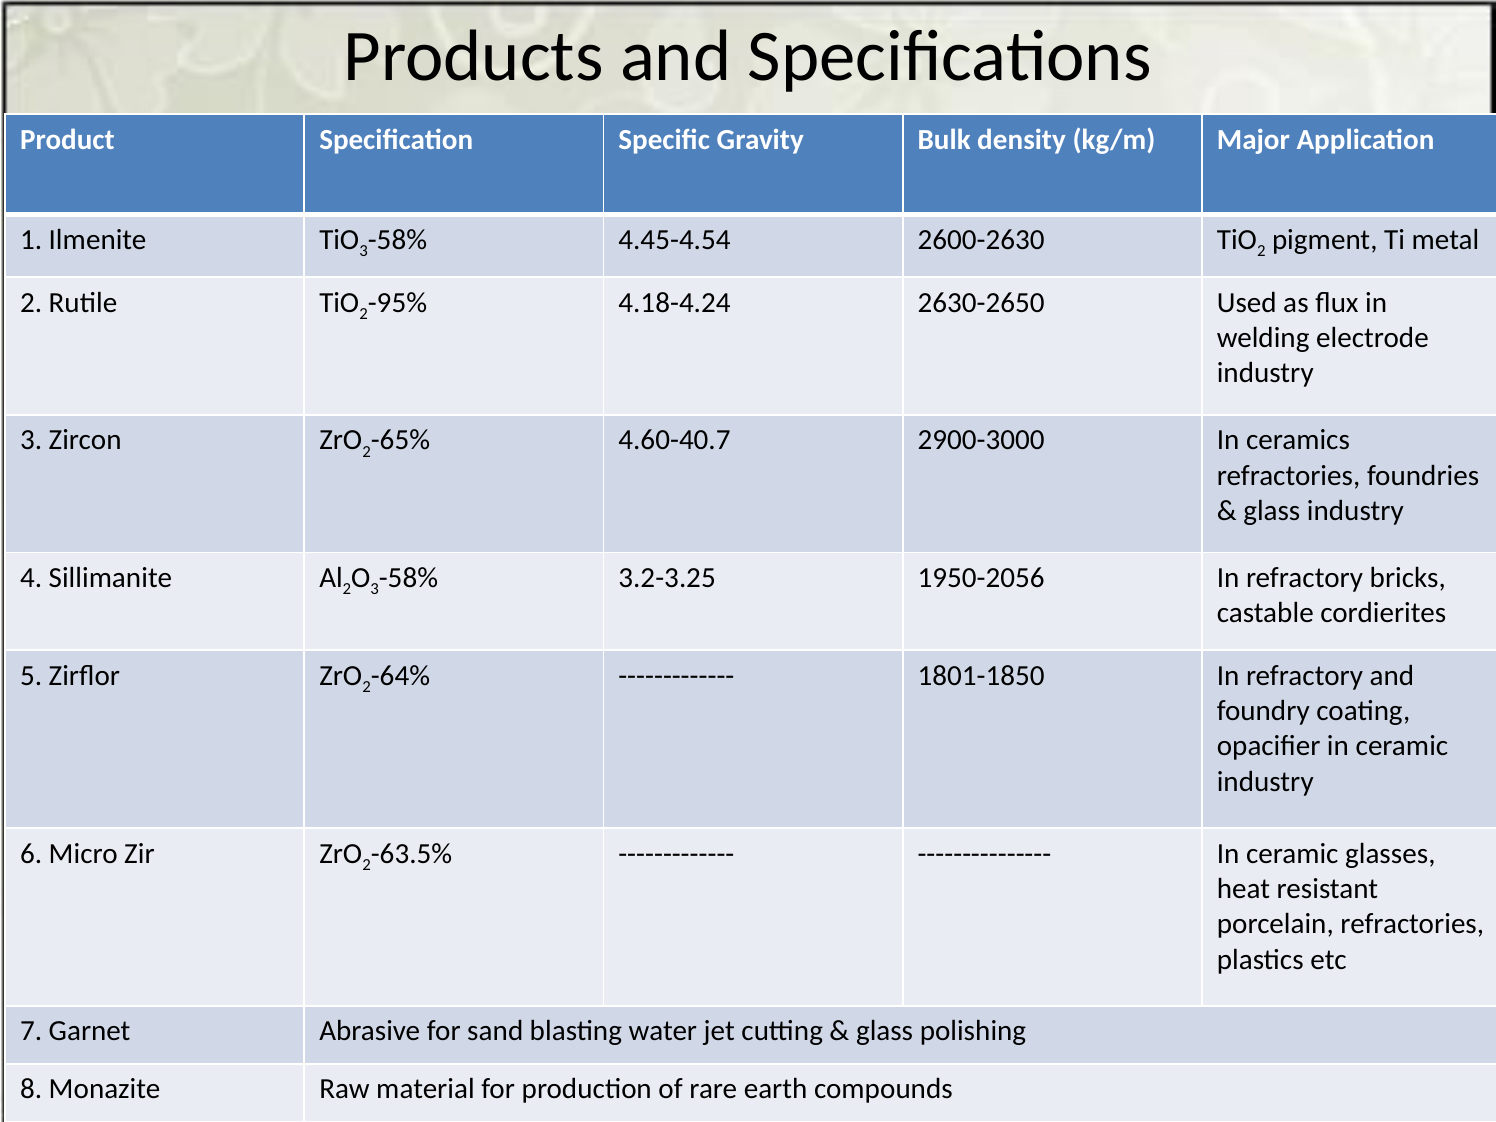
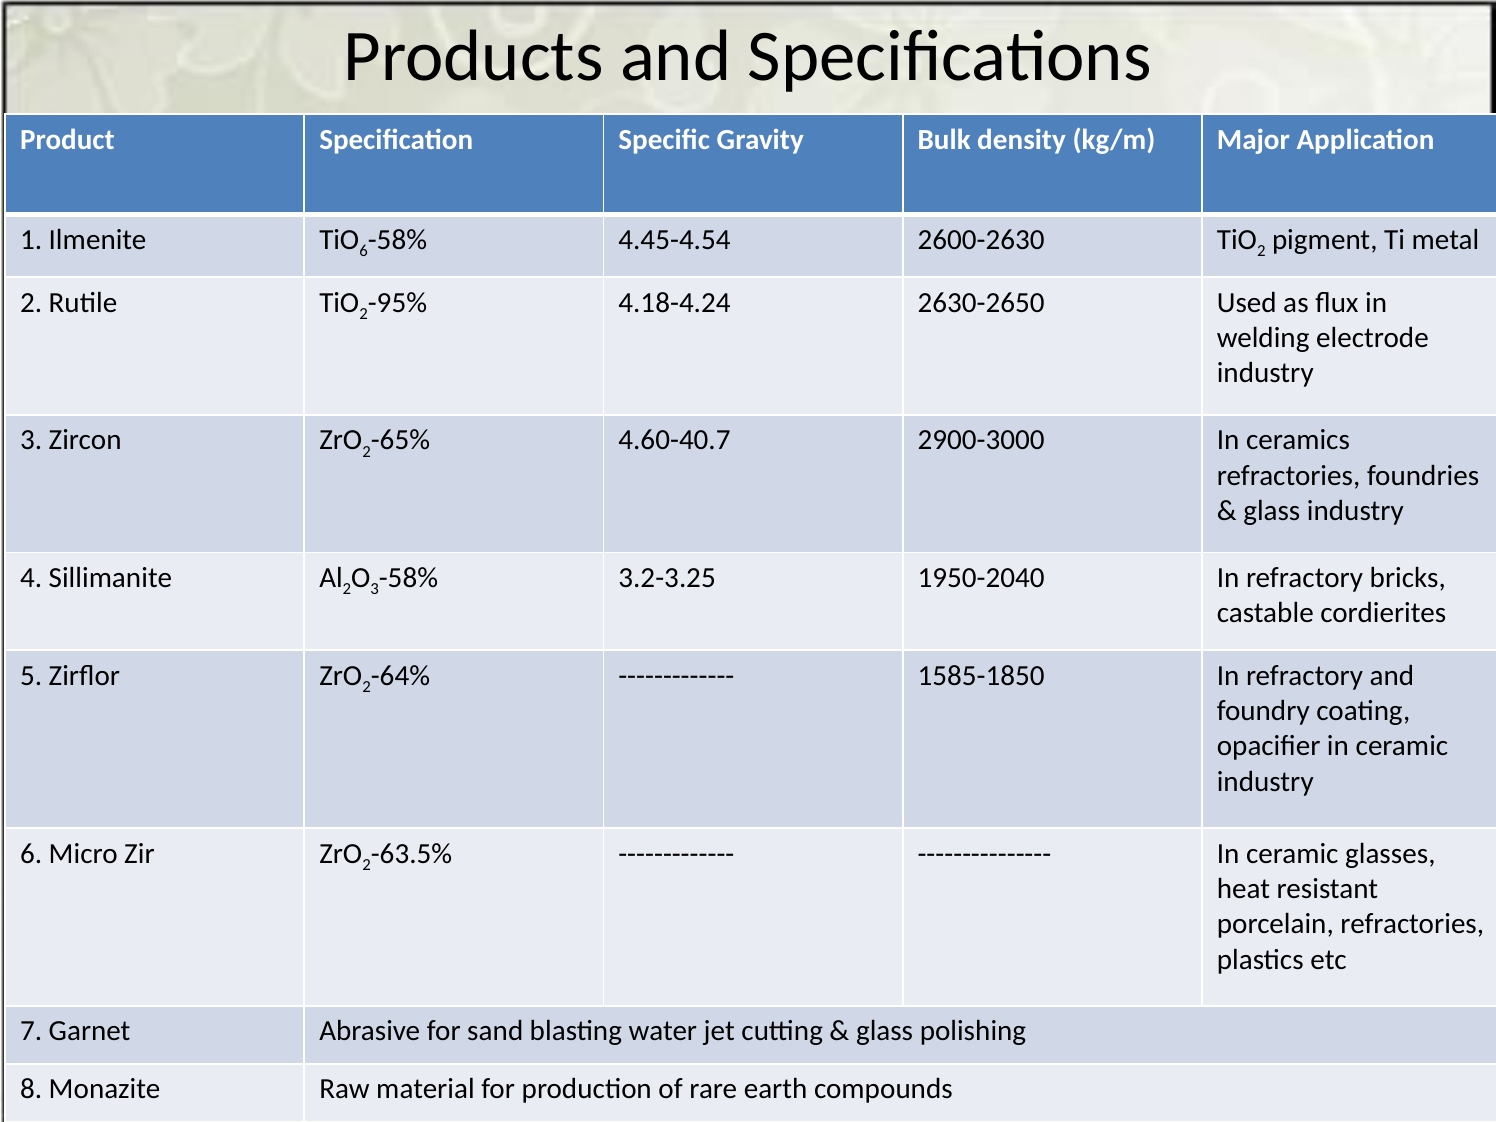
3 at (364, 251): 3 -> 6
1950-2056: 1950-2056 -> 1950-2040
1801-1850: 1801-1850 -> 1585-1850
